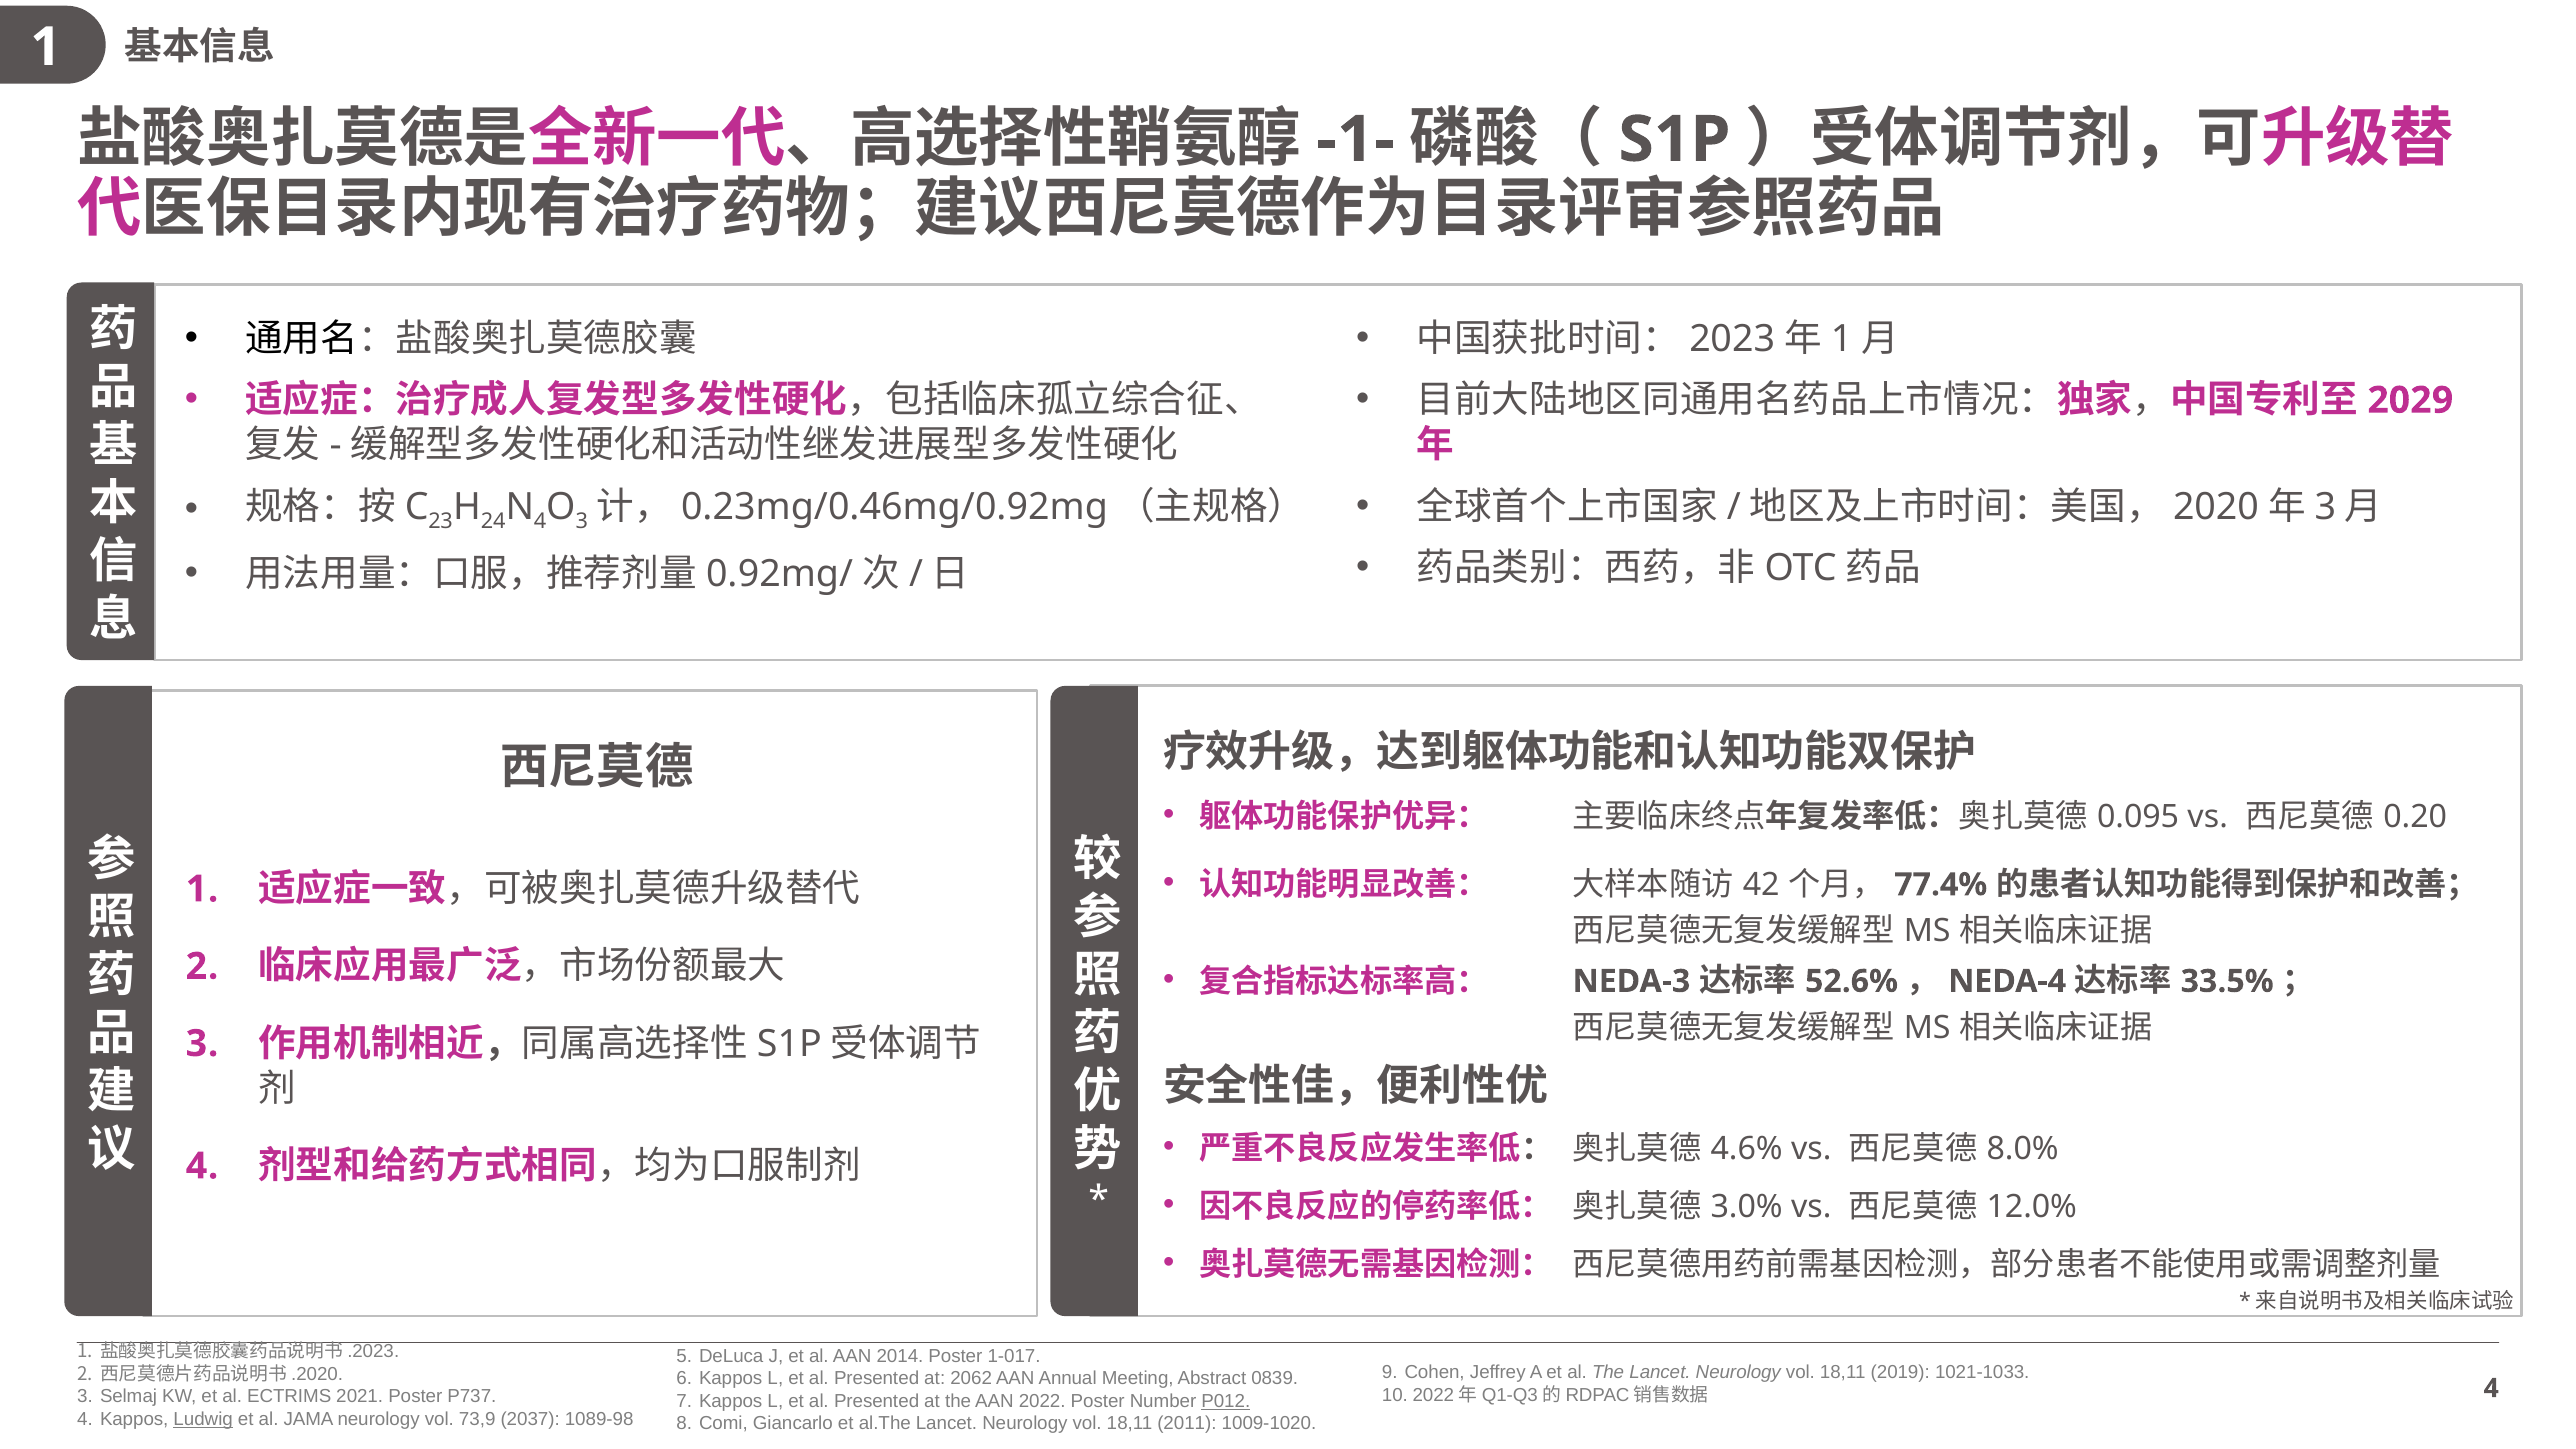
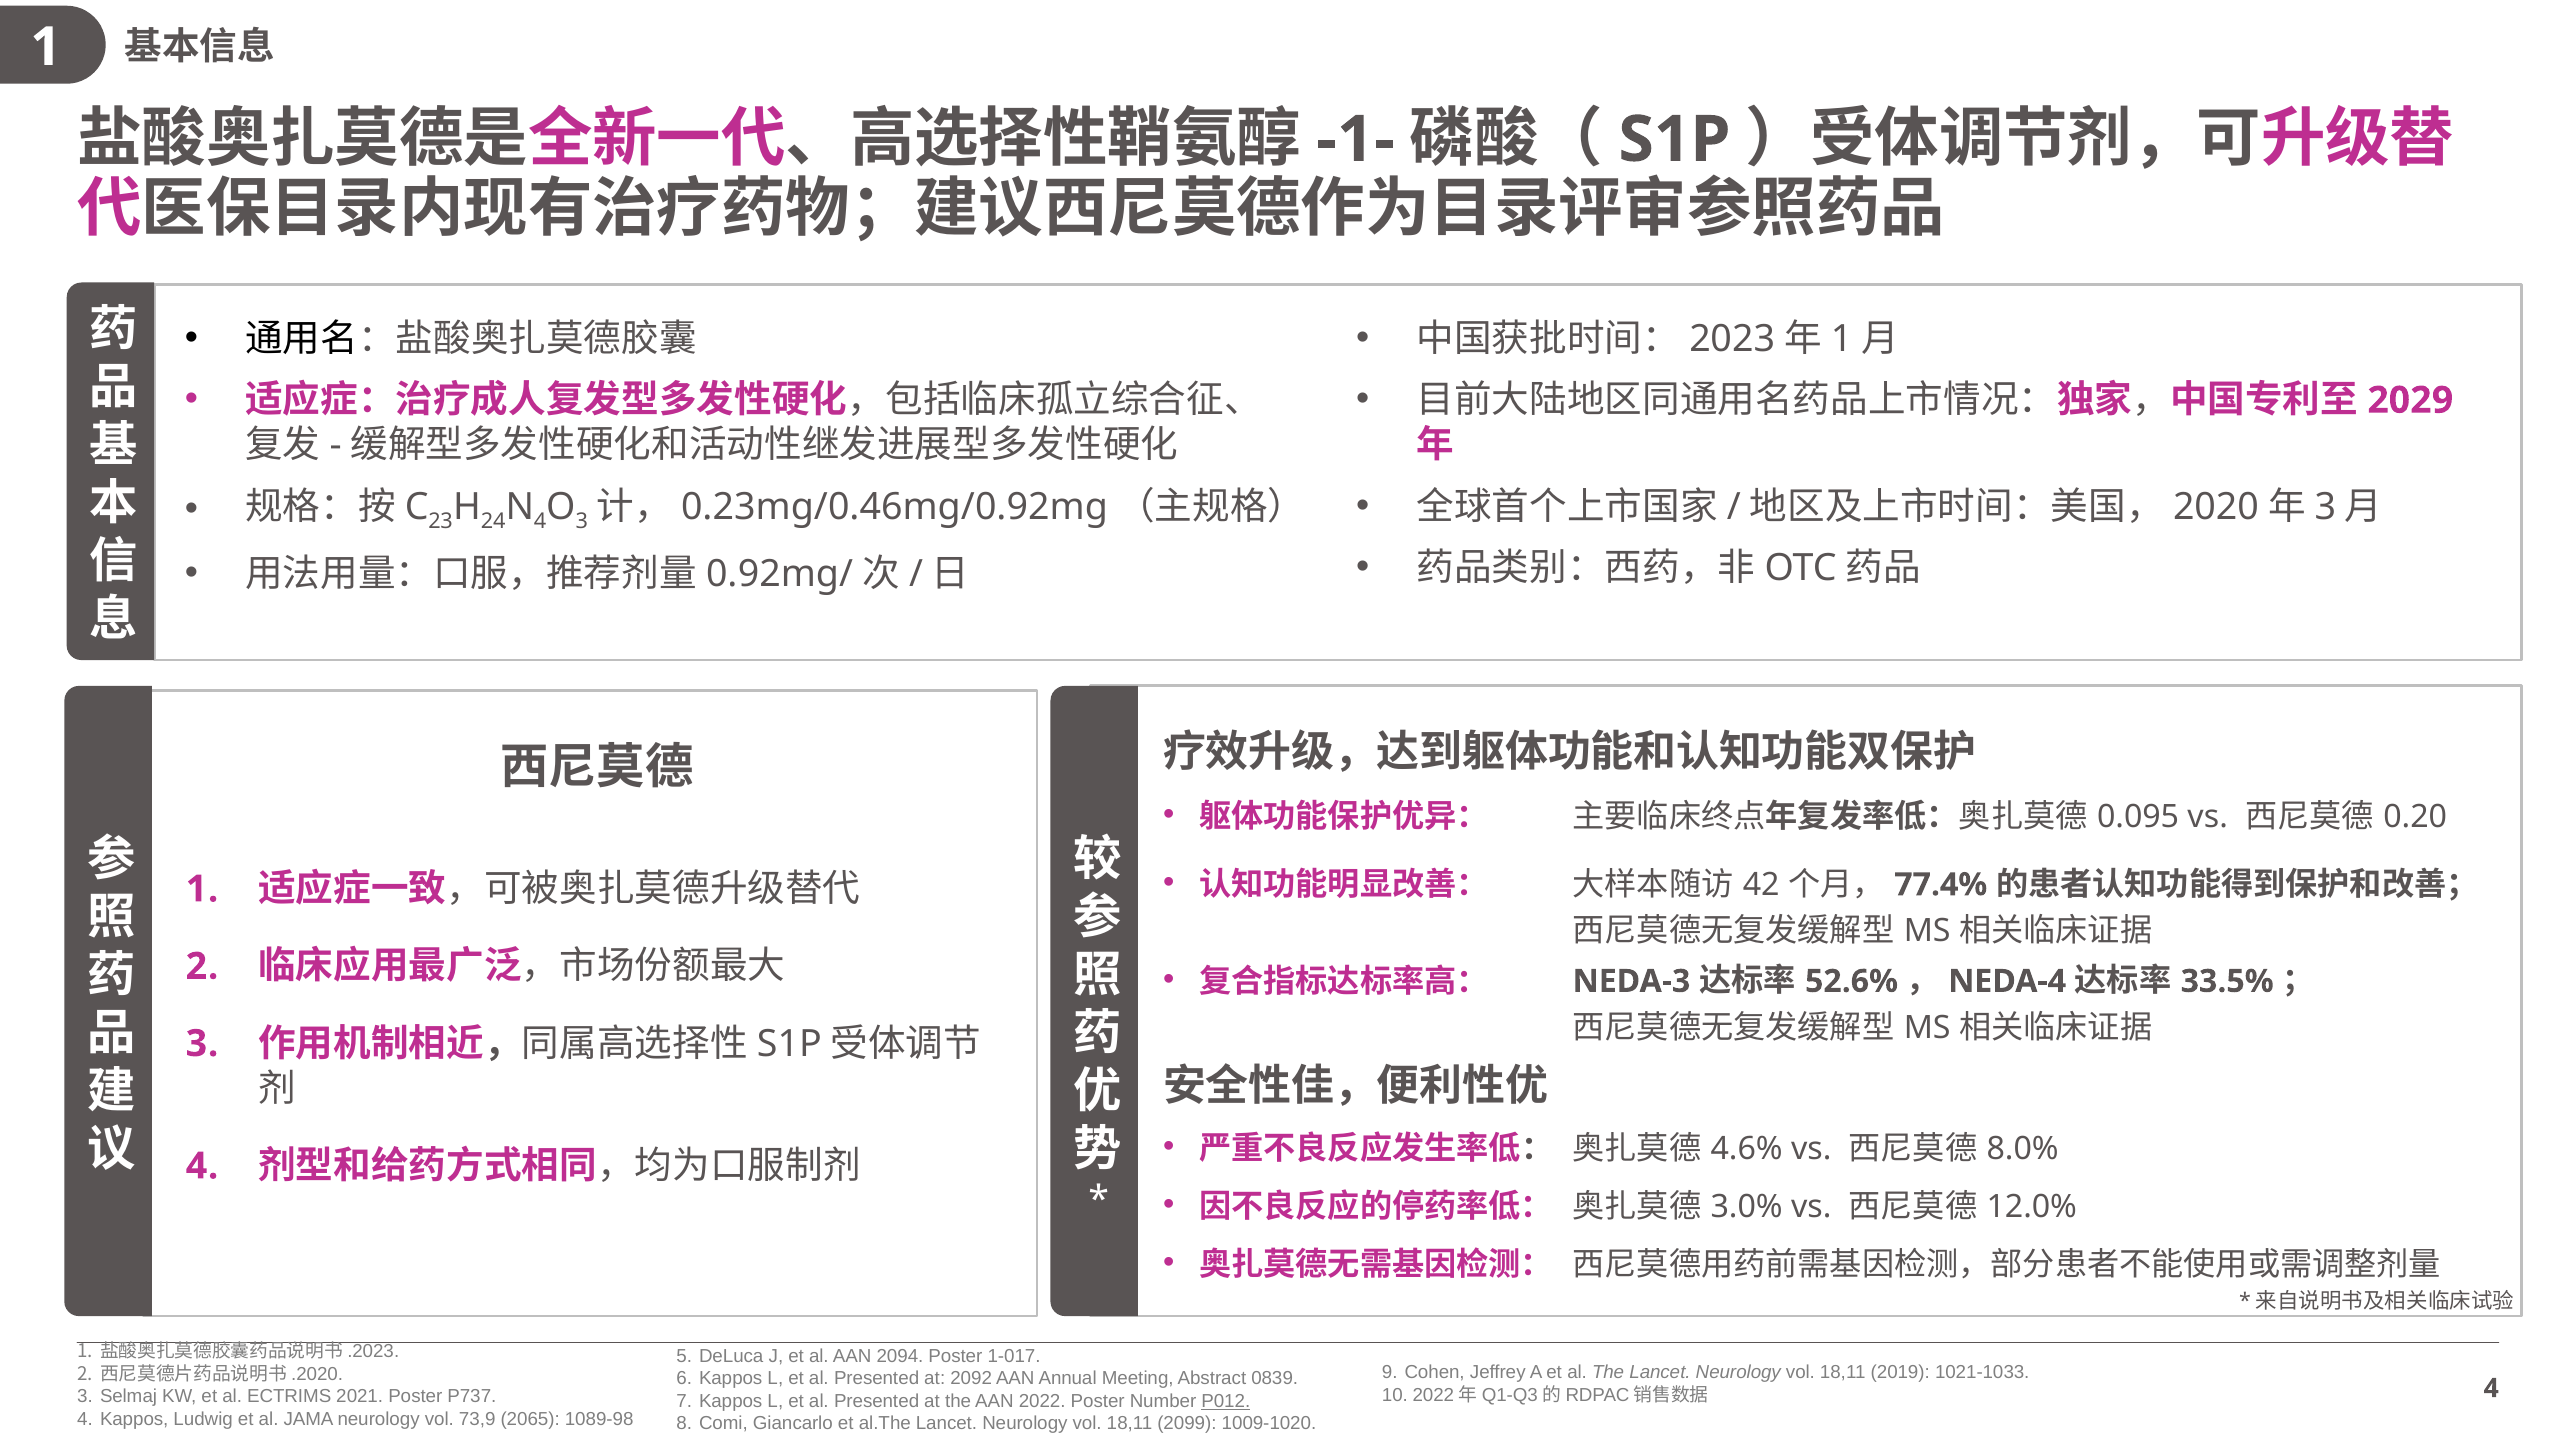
2014: 2014 -> 2094
2062: 2062 -> 2092
Ludwig underline: present -> none
2037: 2037 -> 2065
2011: 2011 -> 2099
